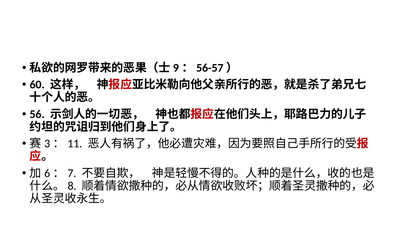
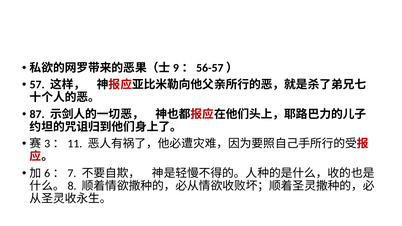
60: 60 -> 57
56: 56 -> 87
